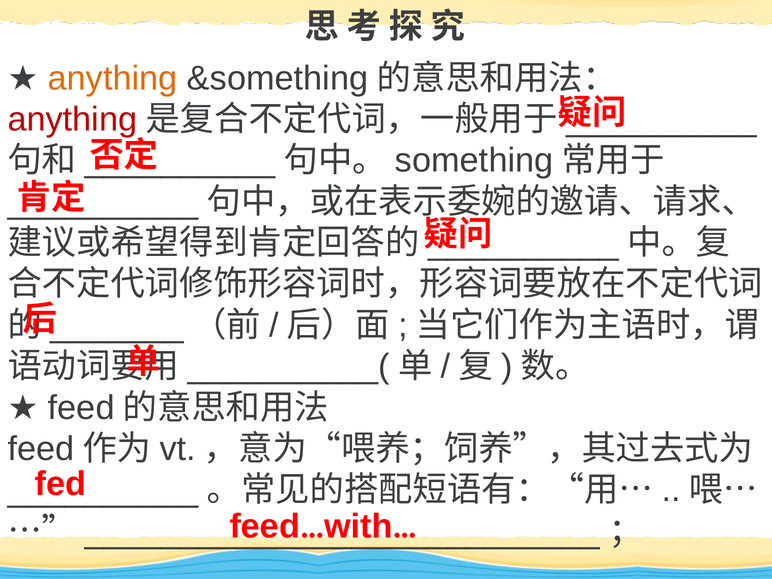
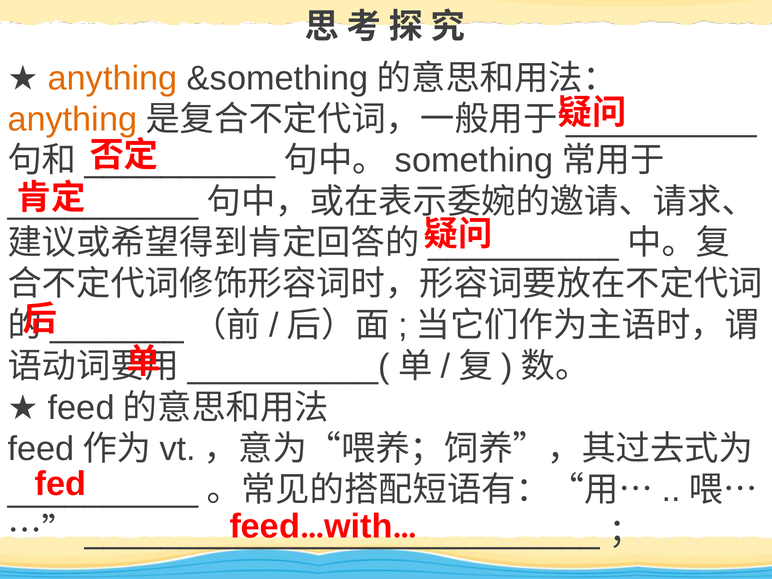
anything at (72, 119) colour: red -> orange
